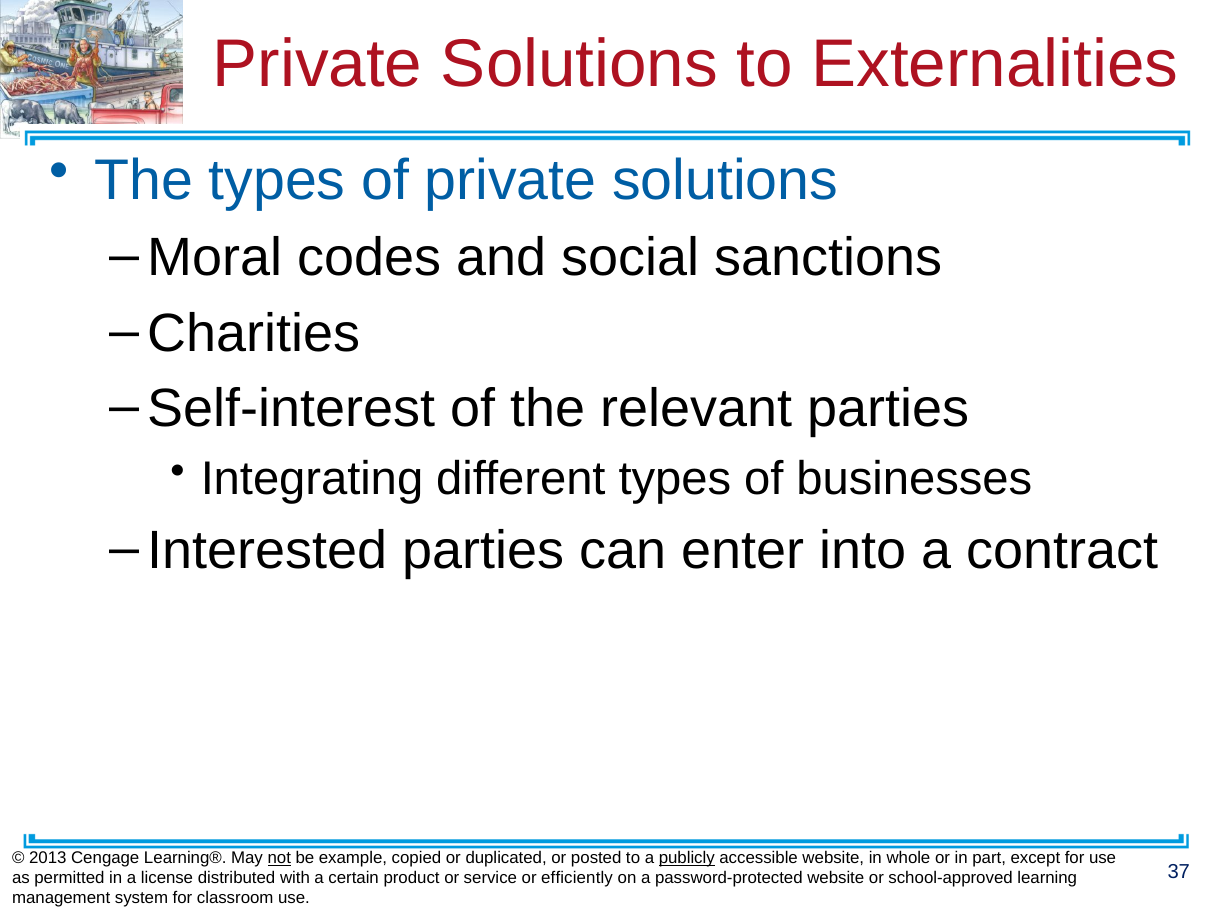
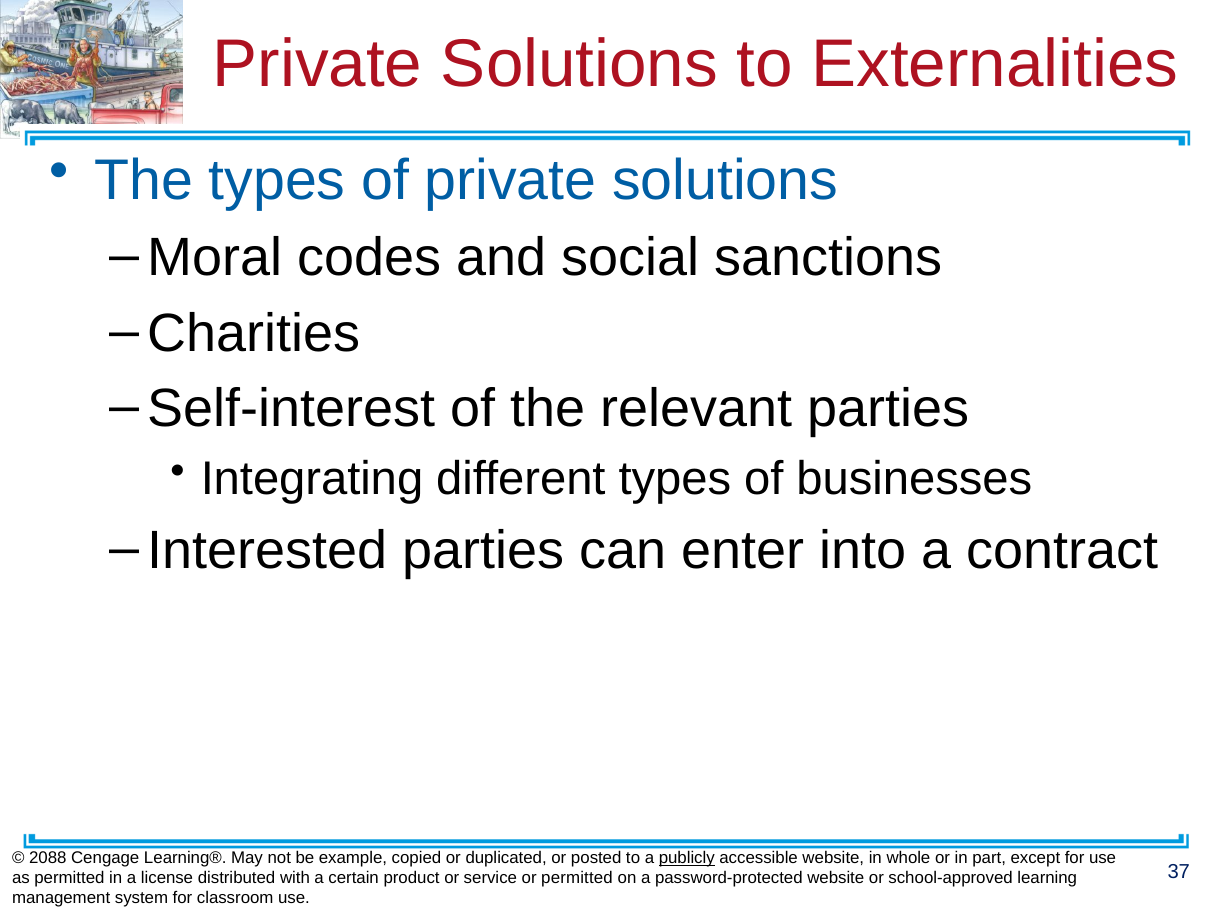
2013: 2013 -> 2088
not underline: present -> none
or efficiently: efficiently -> permitted
